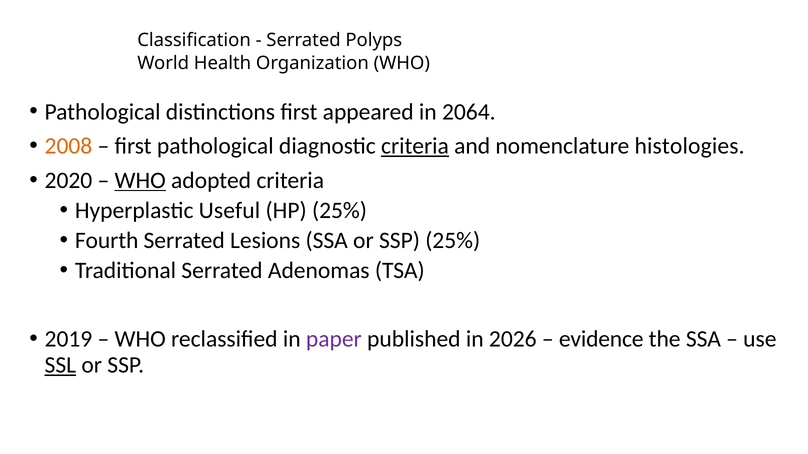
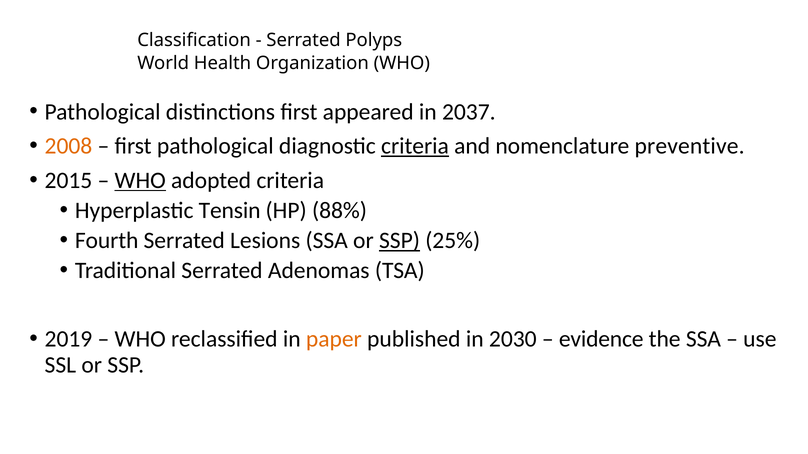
2064: 2064 -> 2037
histologies: histologies -> preventive
2020: 2020 -> 2015
Useful: Useful -> Tensin
HP 25%: 25% -> 88%
SSP at (399, 241) underline: none -> present
paper colour: purple -> orange
2026: 2026 -> 2030
SSL underline: present -> none
